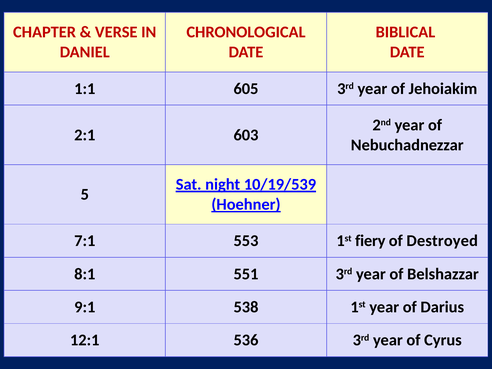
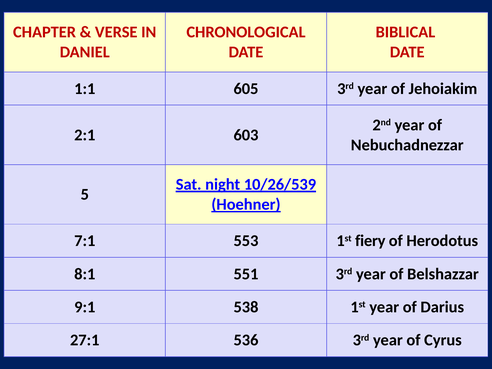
10/19/539: 10/19/539 -> 10/26/539
Destroyed: Destroyed -> Herodotus
12:1: 12:1 -> 27:1
